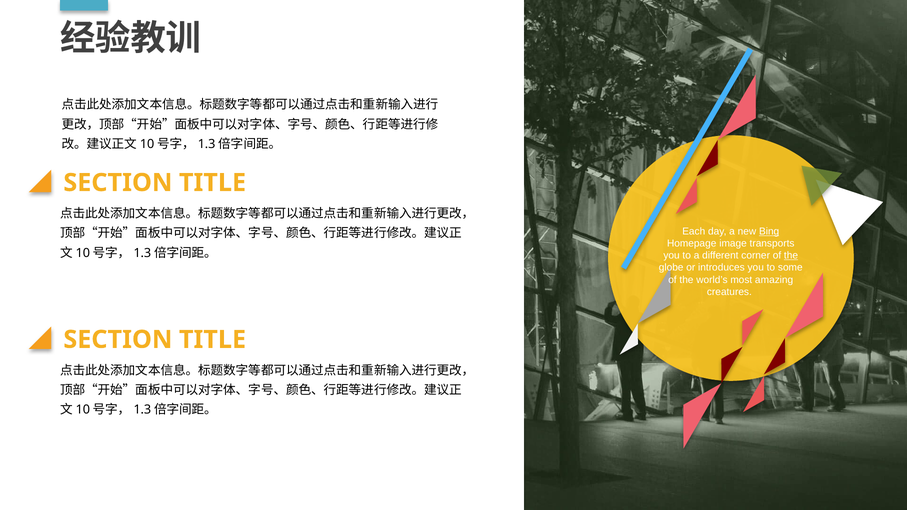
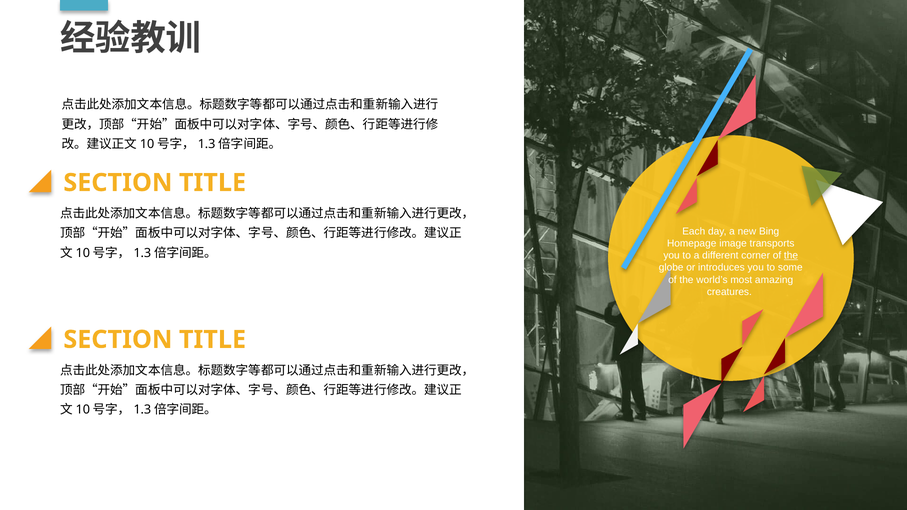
Bing underline: present -> none
